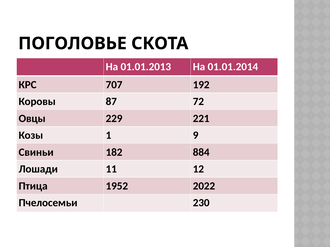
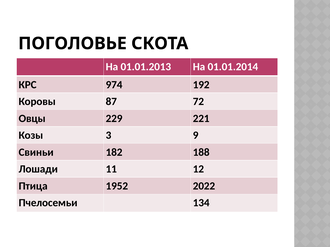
707: 707 -> 974
1: 1 -> 3
884: 884 -> 188
230: 230 -> 134
